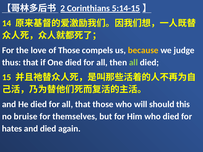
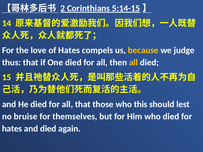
of Those: Those -> Hates
all at (133, 62) colour: light green -> yellow
will: will -> this
this: this -> lest
